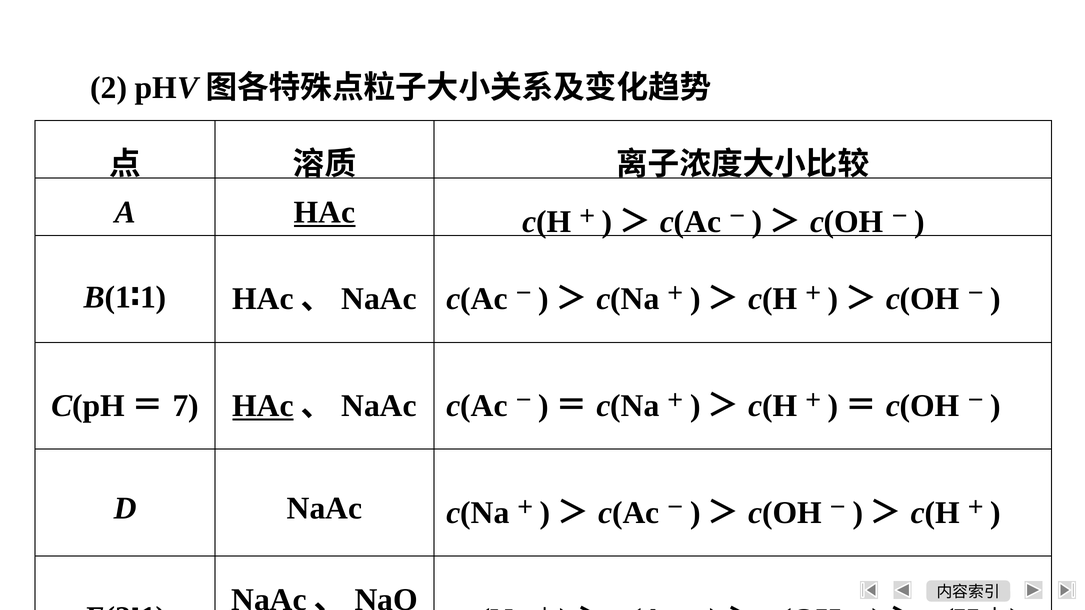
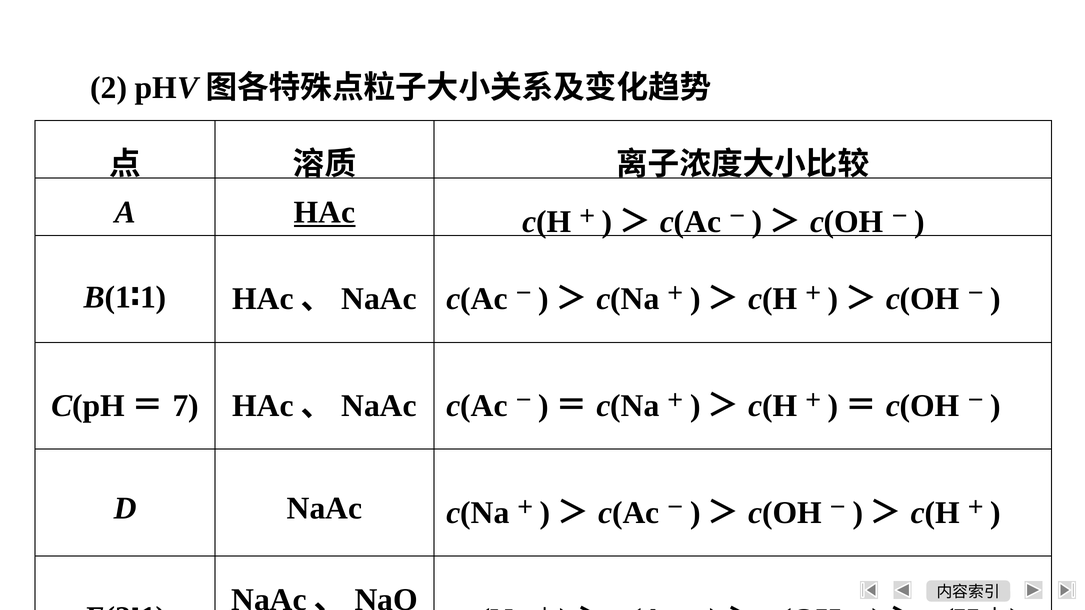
HAc at (263, 406) underline: present -> none
